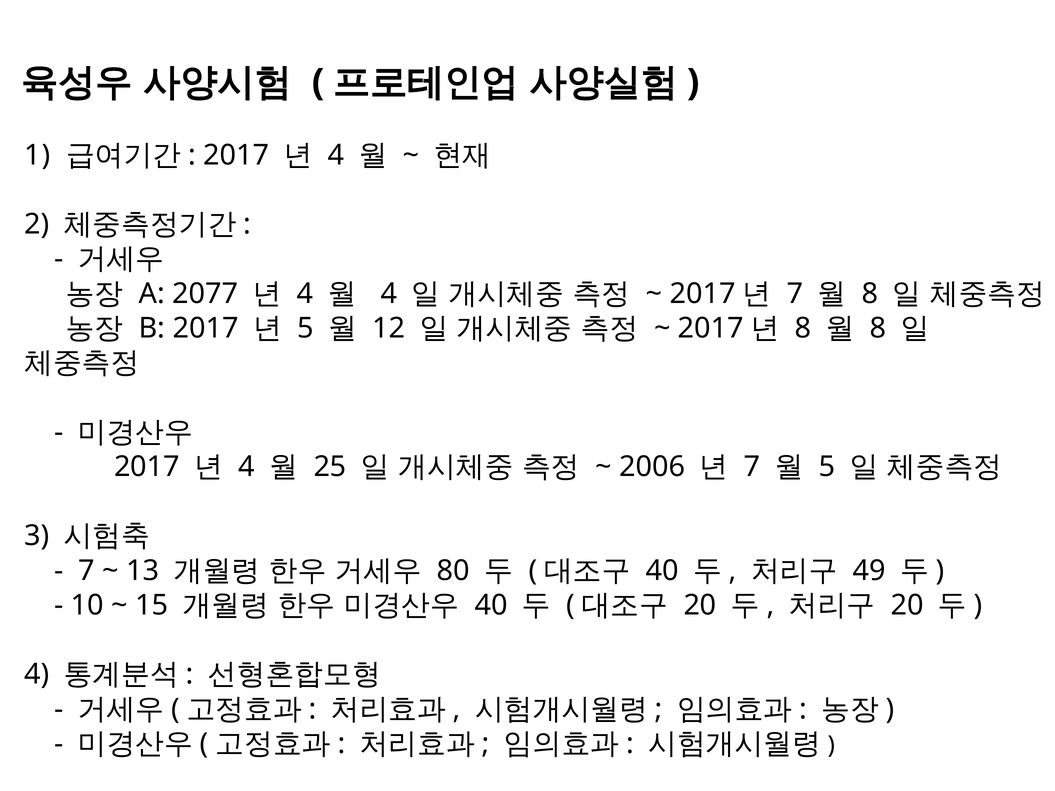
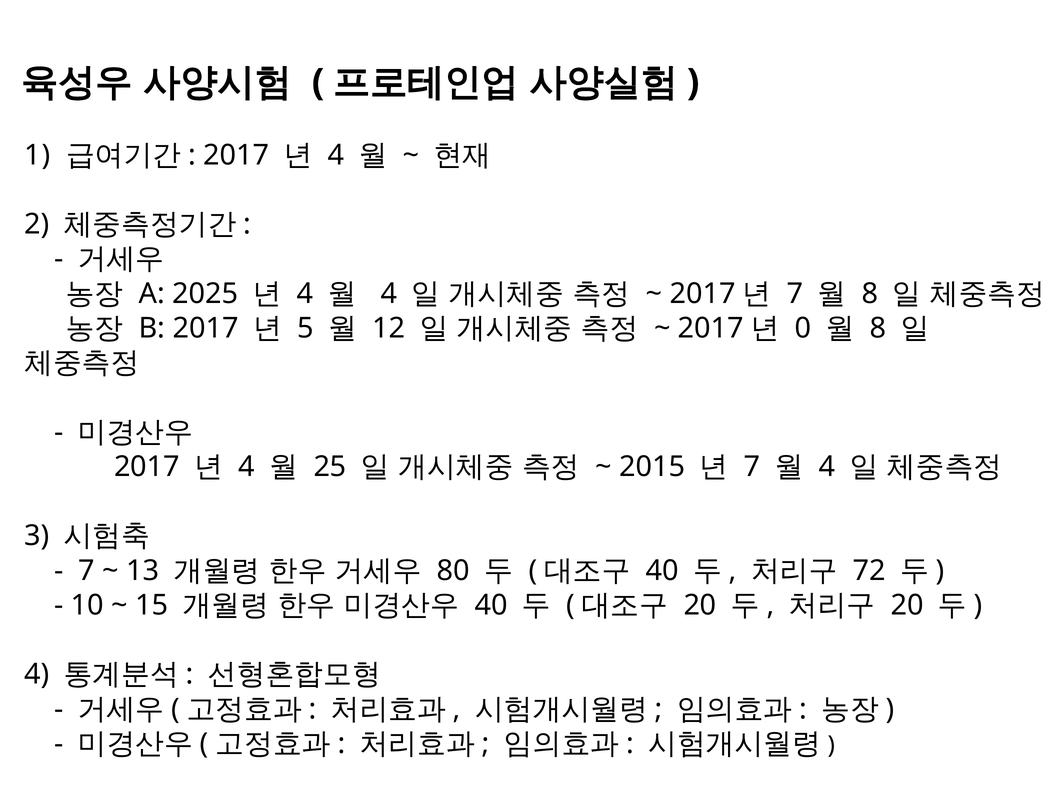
2077: 2077 -> 2025
8 at (803, 328): 8 -> 0
2006: 2006 -> 2015
5 at (827, 467): 5 -> 4
49: 49 -> 72
